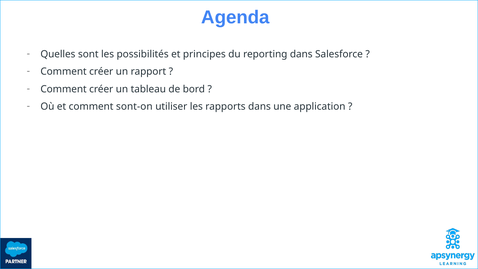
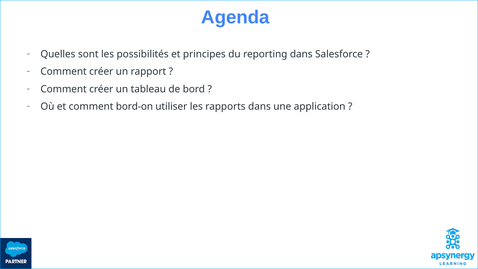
sont-on: sont-on -> bord-on
